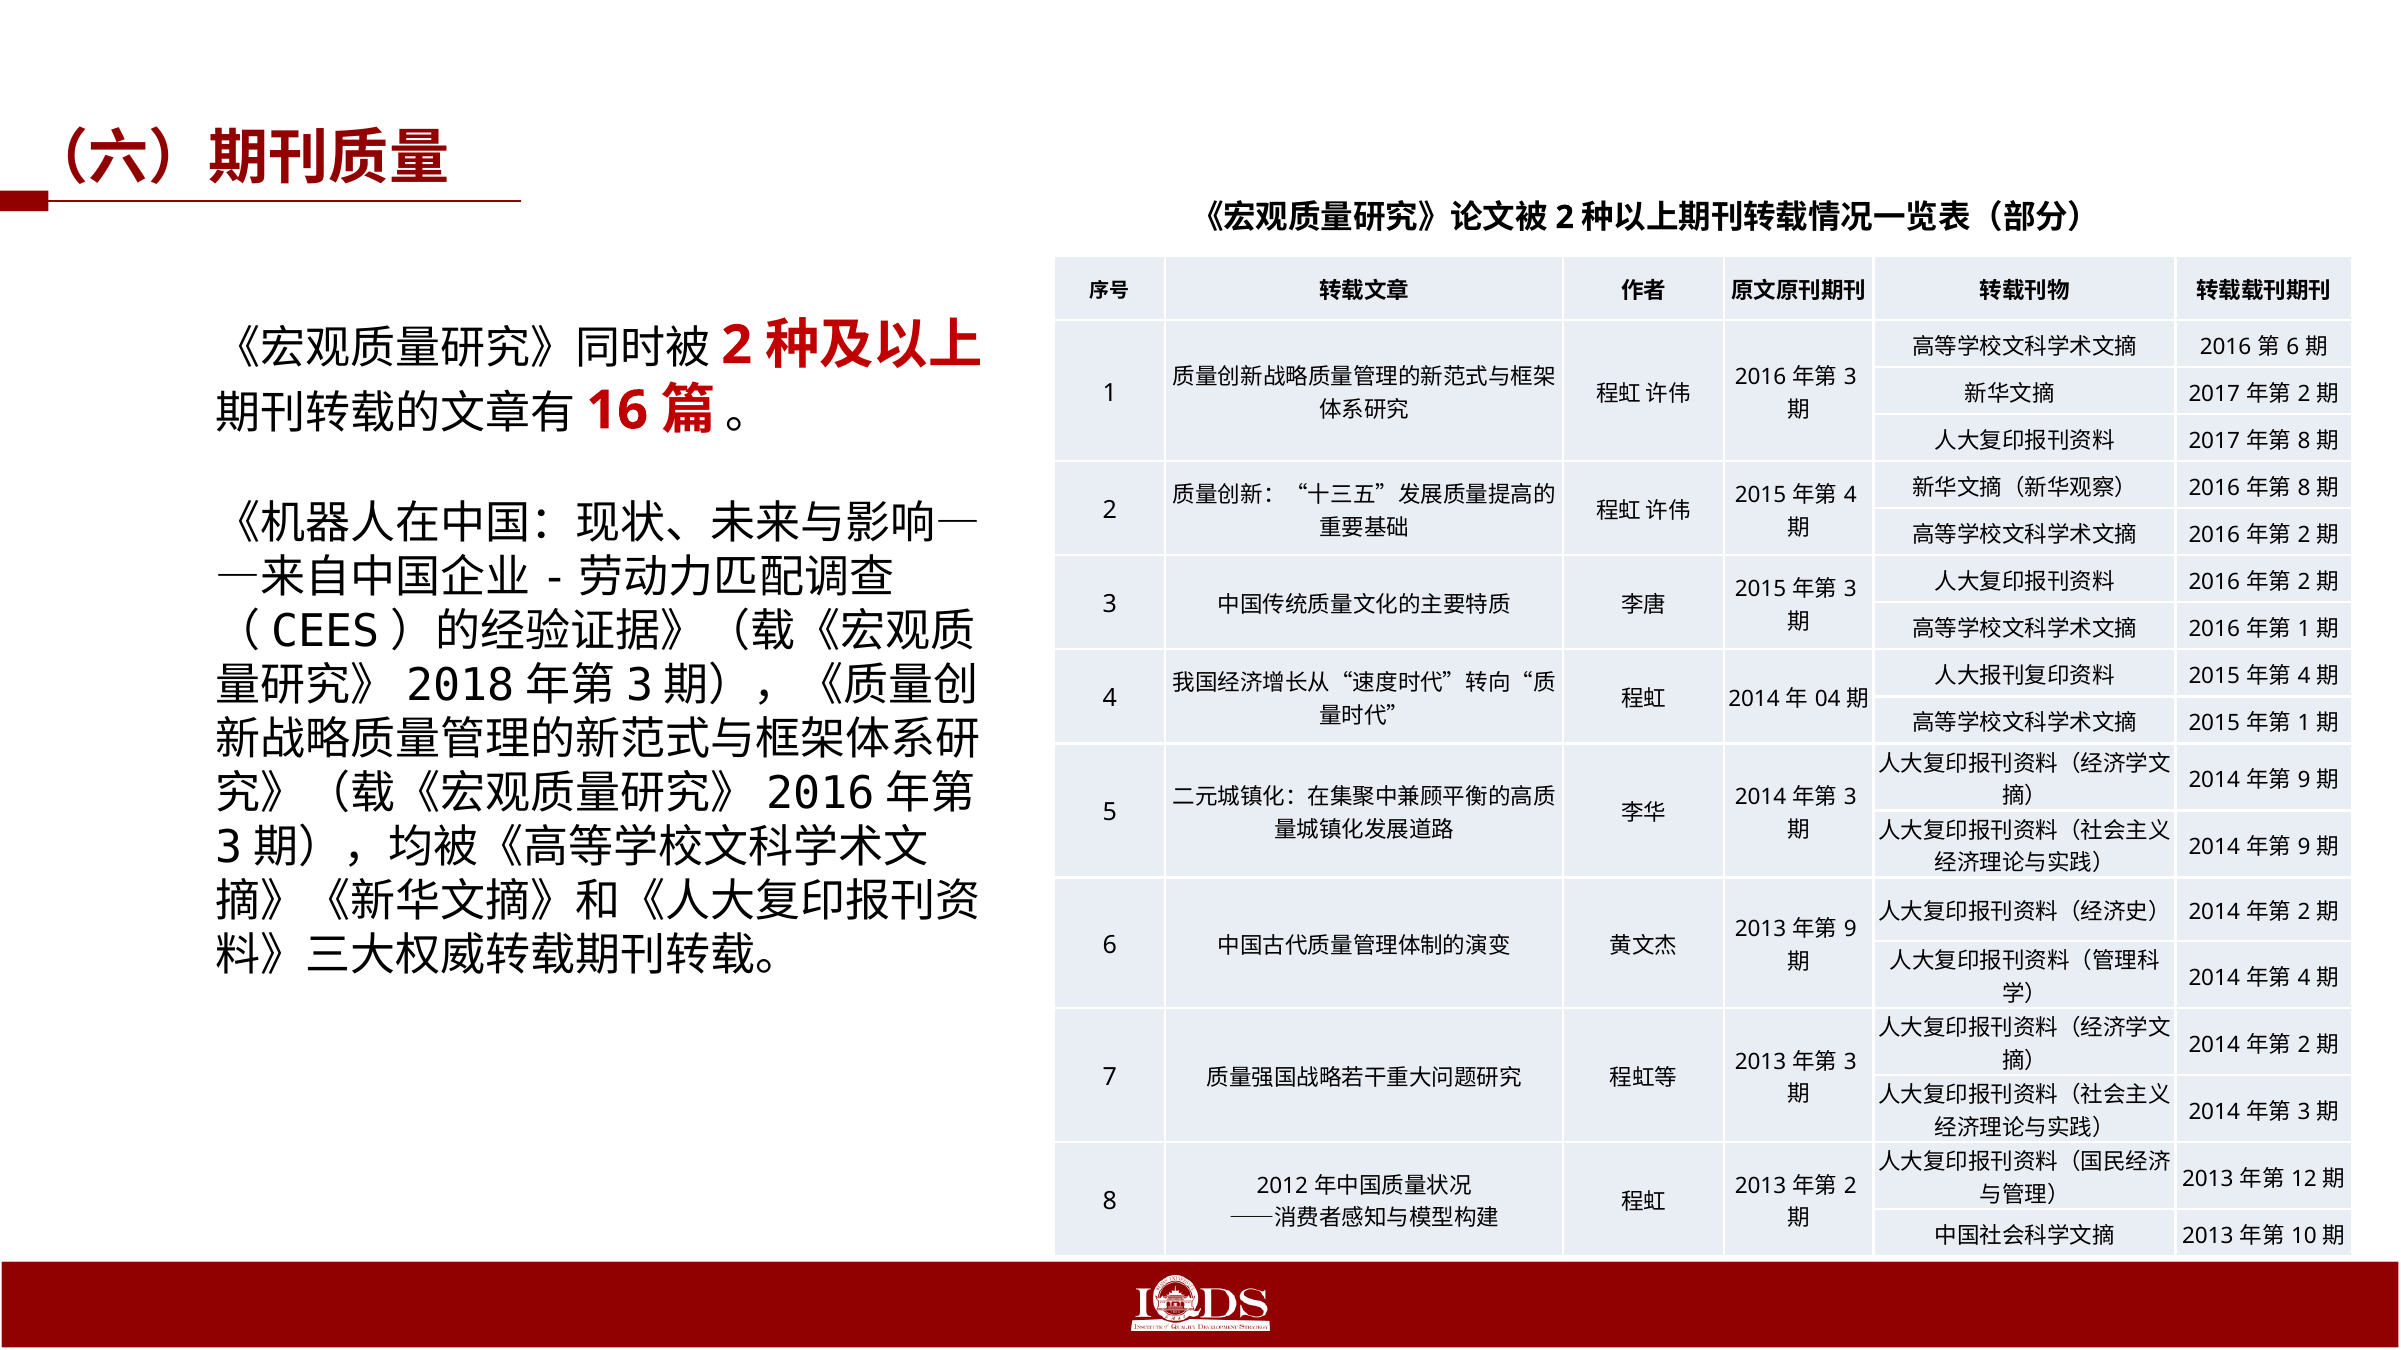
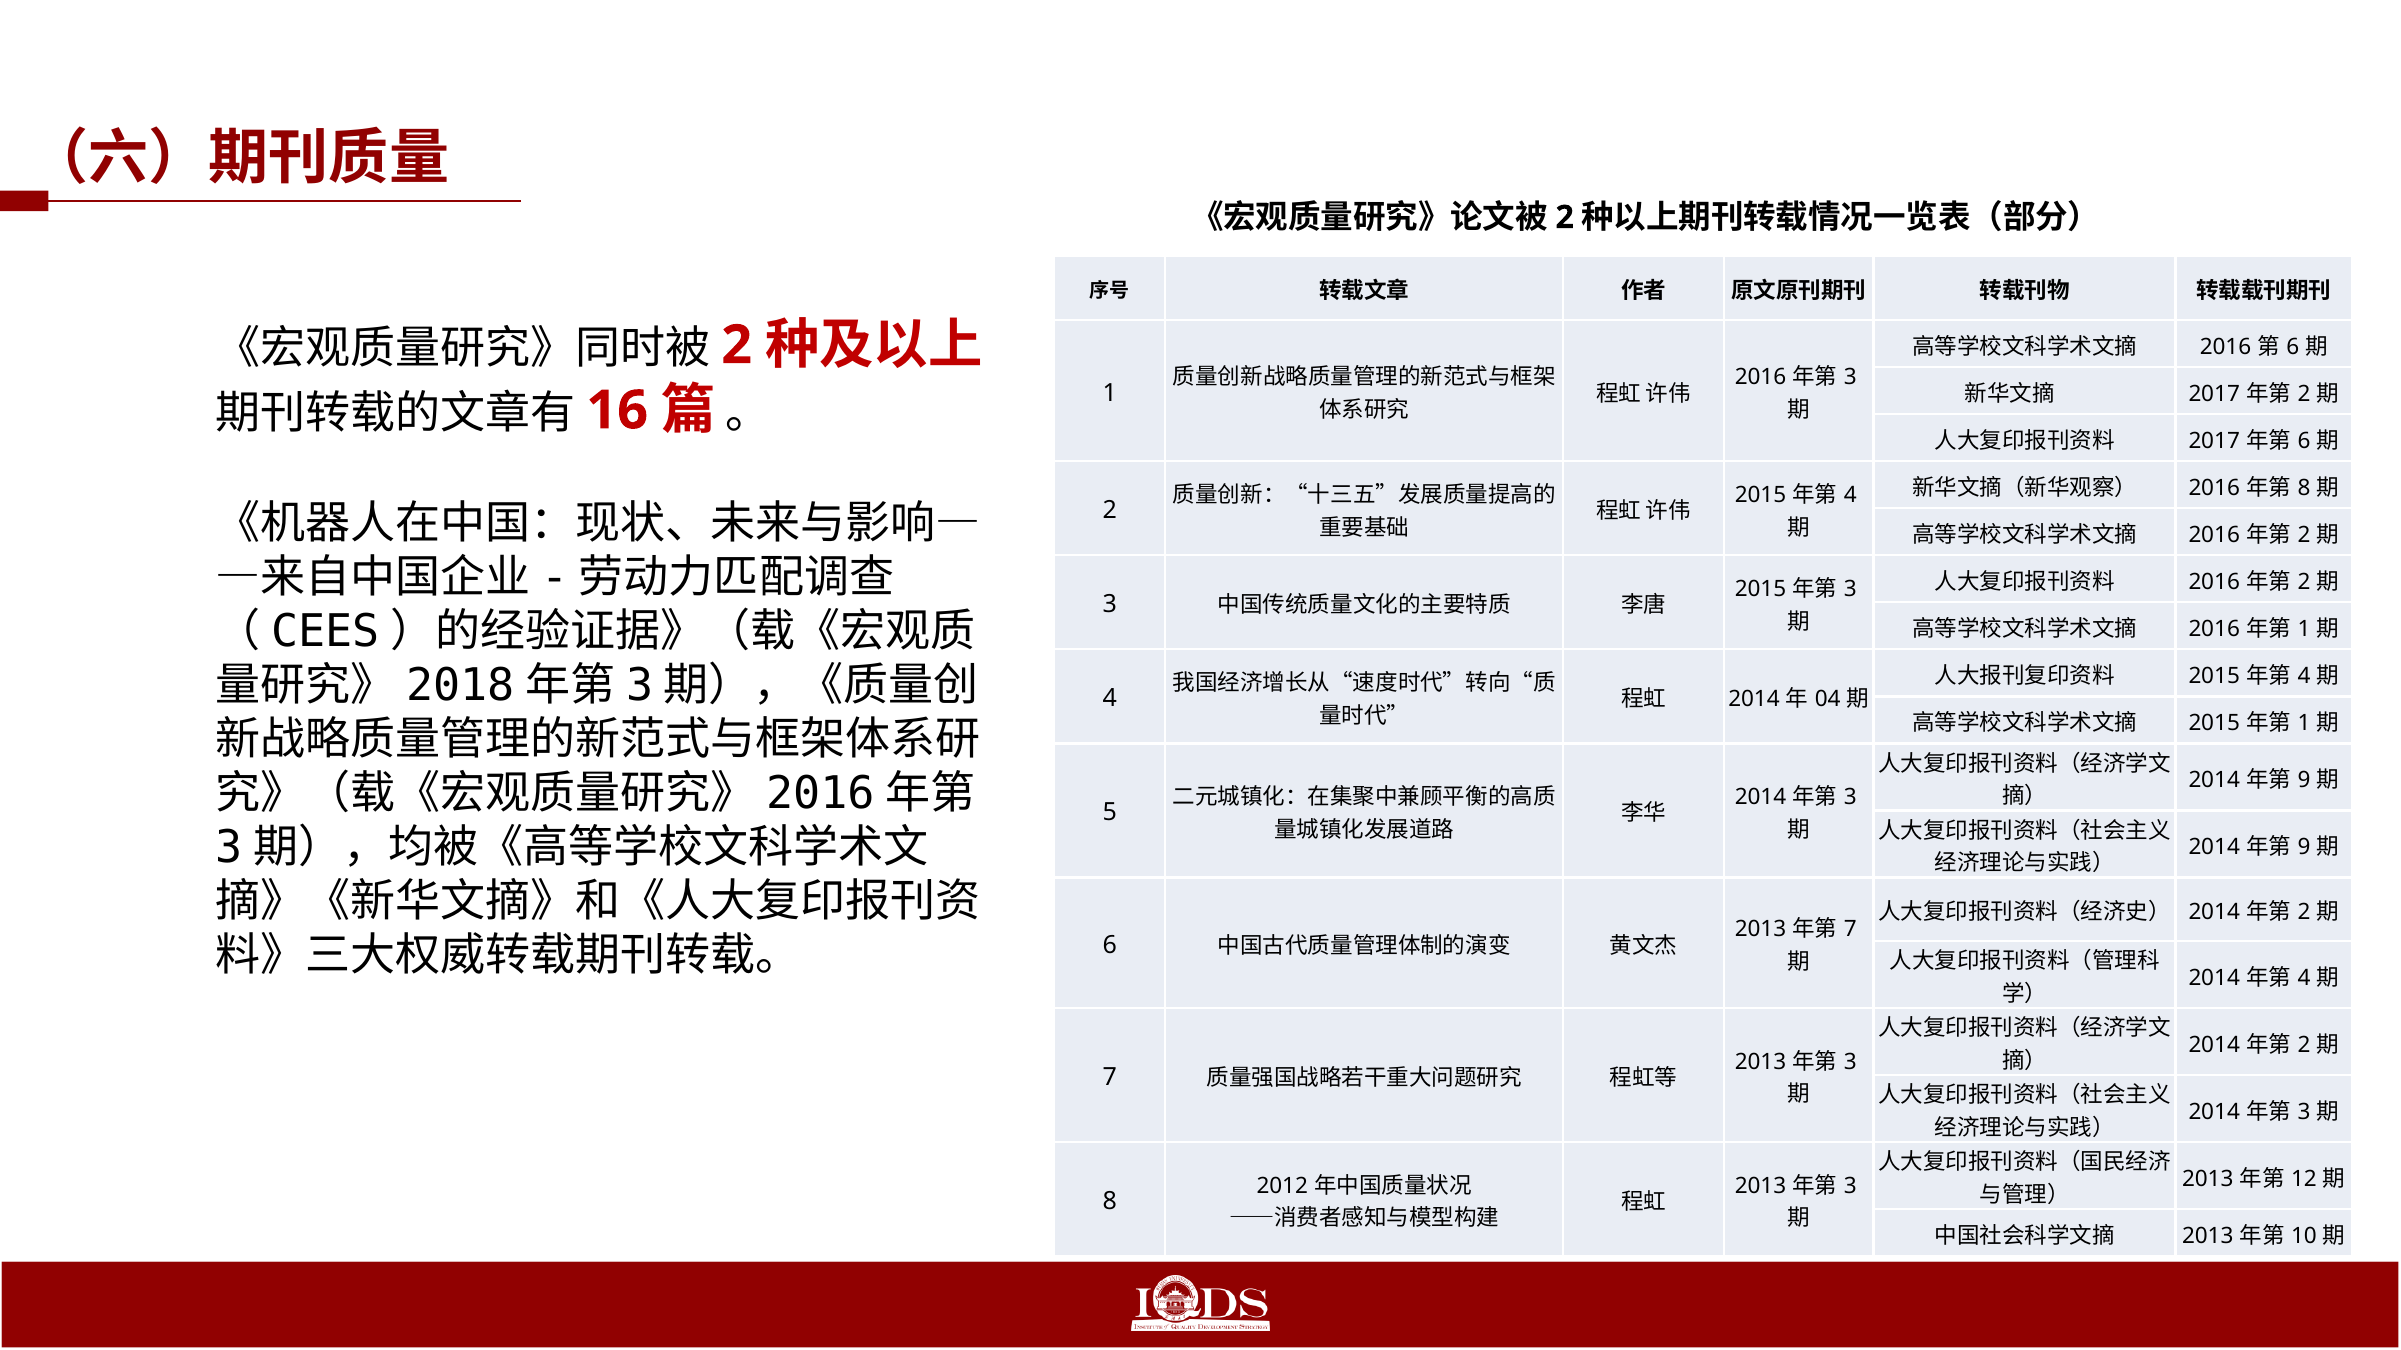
8 at (2304, 441): 8 -> 6
9 at (1850, 930): 9 -> 7
2 at (1850, 1186): 2 -> 3
